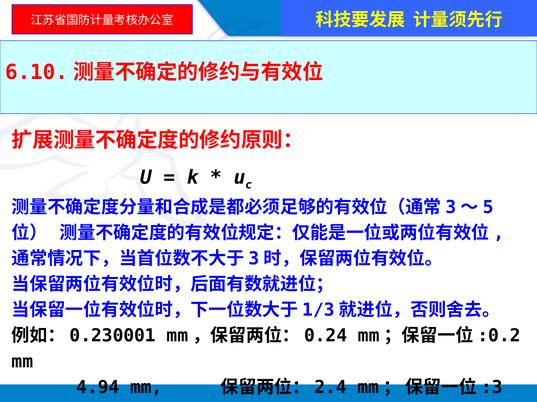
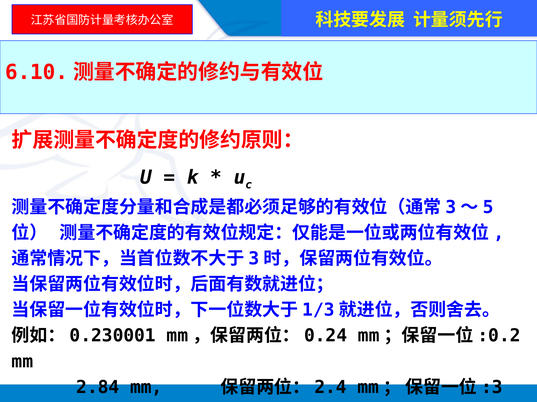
4.94: 4.94 -> 2.84
